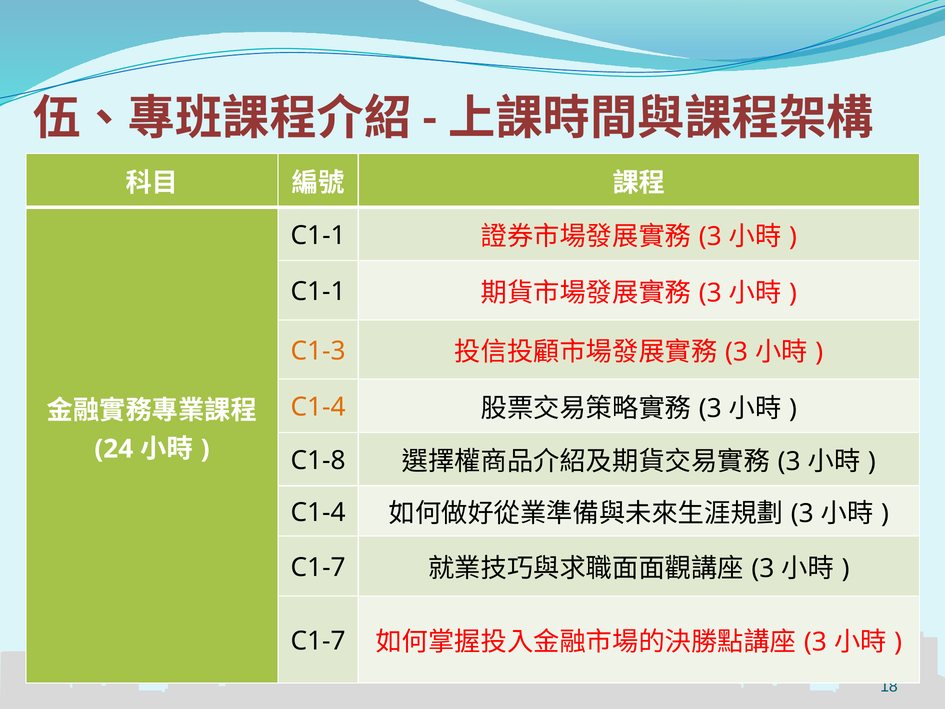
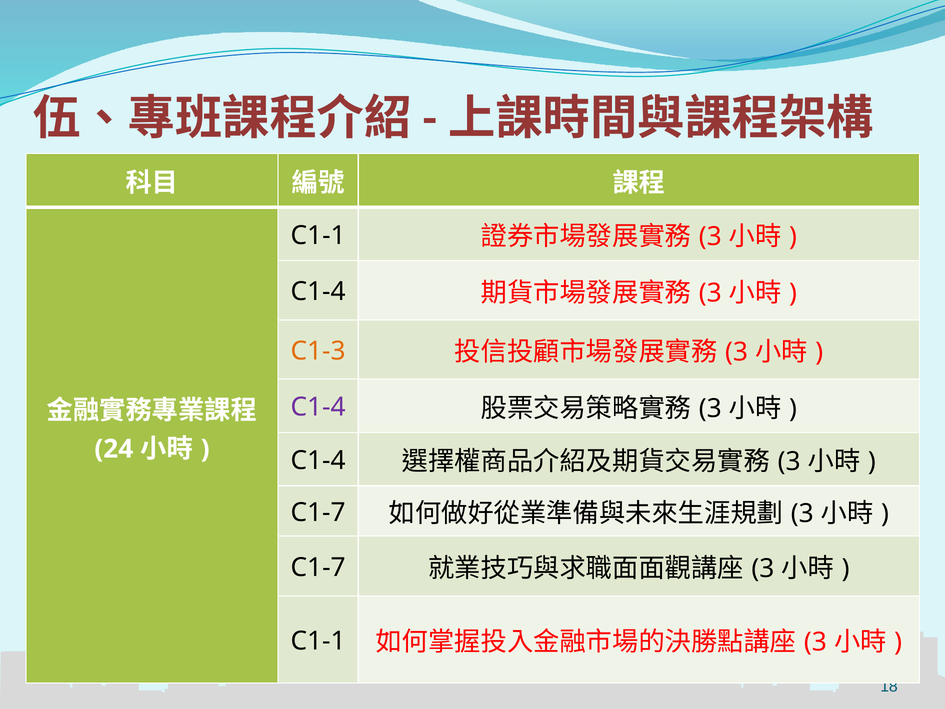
C1-1 at (318, 292): C1-1 -> C1-4
C1-4 at (318, 407) colour: orange -> purple
C1-8 at (318, 460): C1-8 -> C1-4
C1-4 at (318, 512): C1-4 -> C1-7
C1-7 at (318, 641): C1-7 -> C1-1
